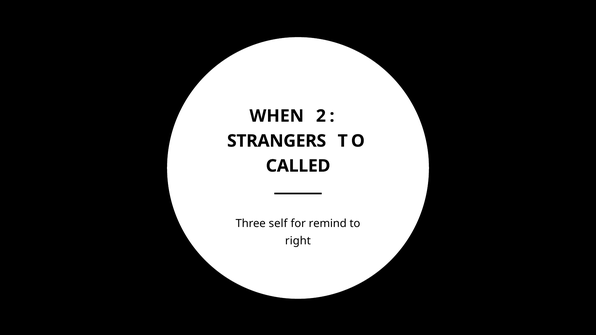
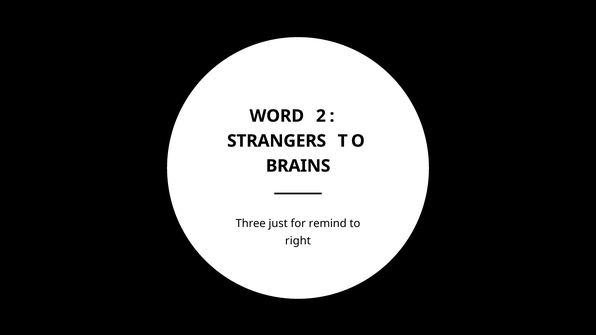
WHEN: WHEN -> WORD
CALLED: CALLED -> BRAINS
self: self -> just
